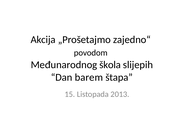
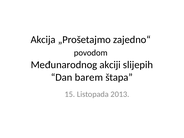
škola: škola -> akciji
